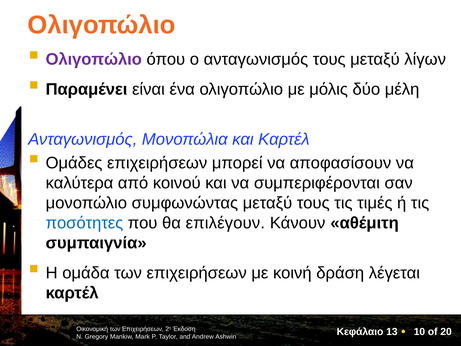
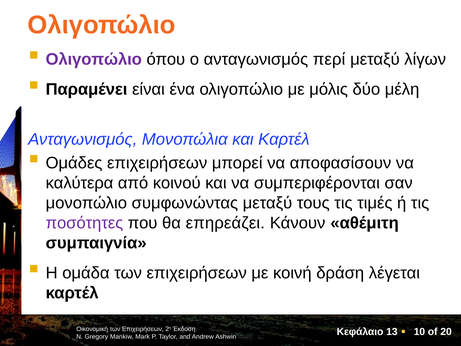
ανταγωνισμός τους: τους -> περί
ποσότητες colour: blue -> purple
επιλέγουν: επιλέγουν -> επηρεάζει
